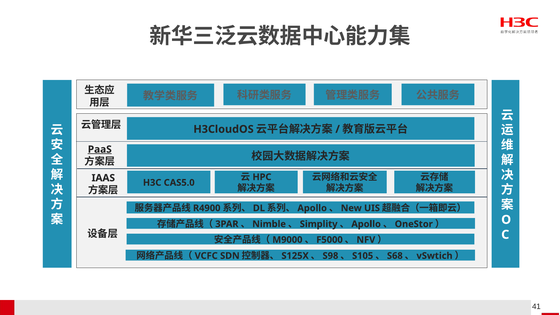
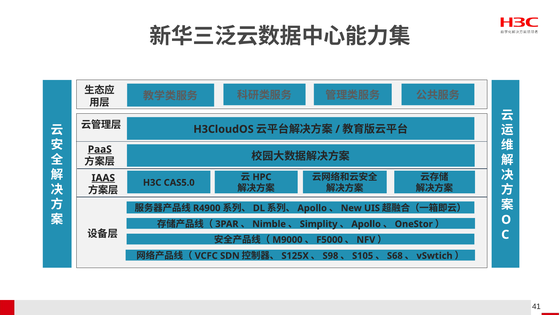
IAAS underline: none -> present
